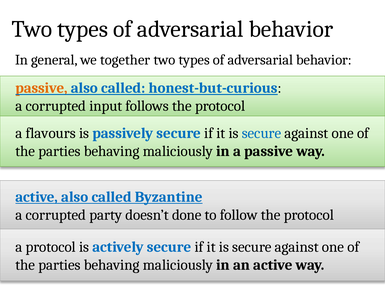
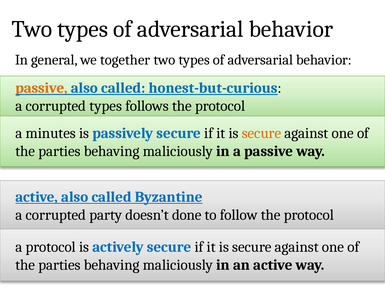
corrupted input: input -> types
flavours: flavours -> minutes
secure at (261, 133) colour: blue -> orange
